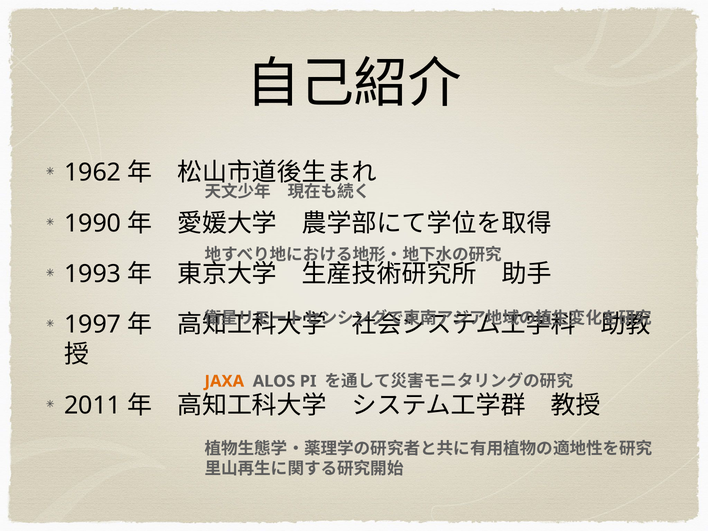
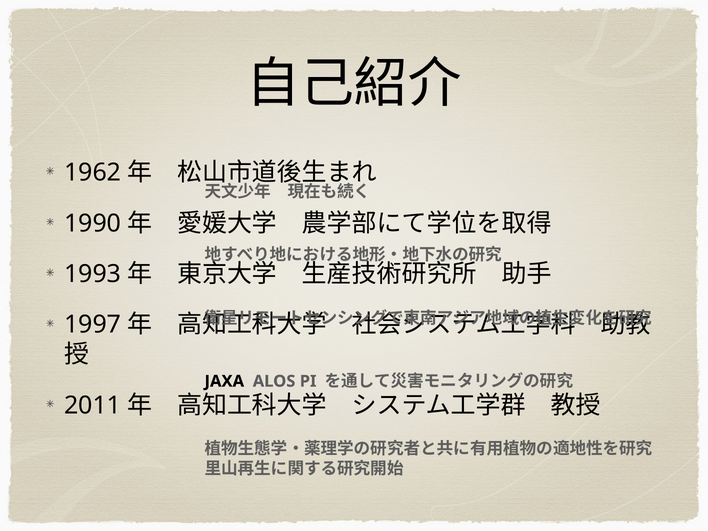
JAXA colour: orange -> black
